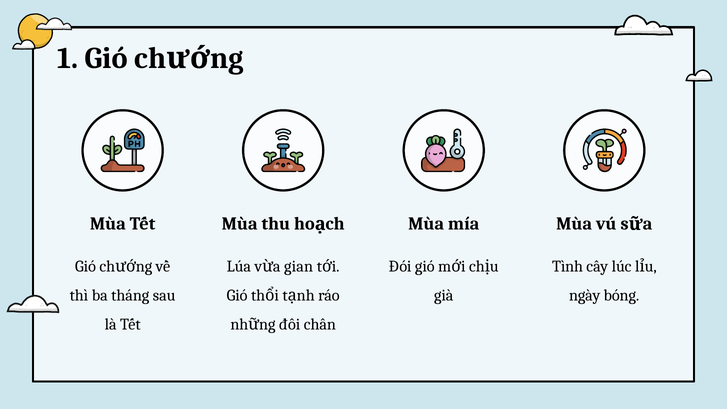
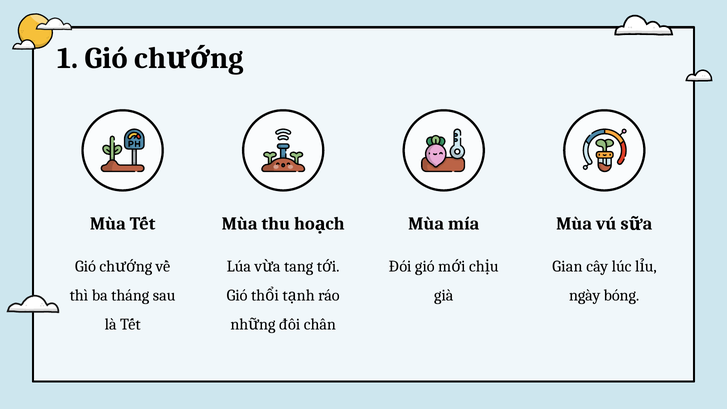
gian: gian -> tang
Tình: Tình -> Gian
